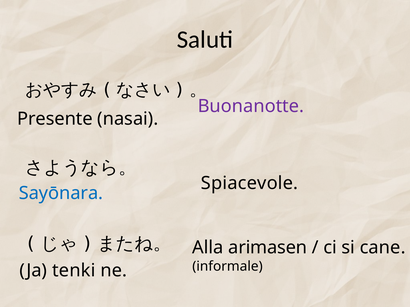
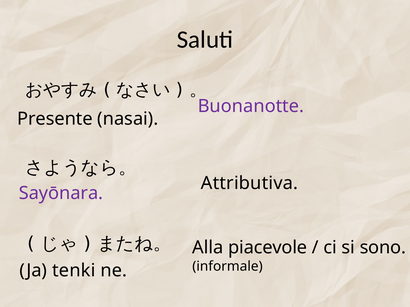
Spiacevole: Spiacevole -> Attributiva
Sayōnara colour: blue -> purple
arimasen: arimasen -> piacevole
cane: cane -> sono
